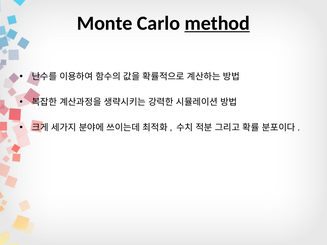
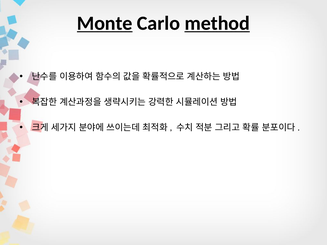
Monte underline: none -> present
